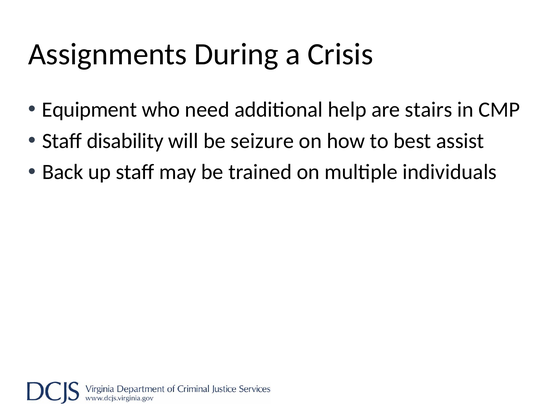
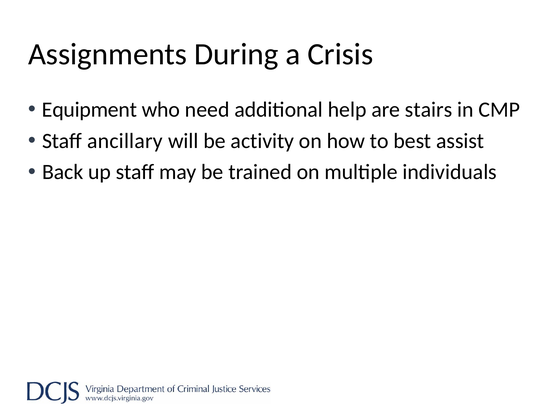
disability: disability -> ancillary
seizure: seizure -> activity
